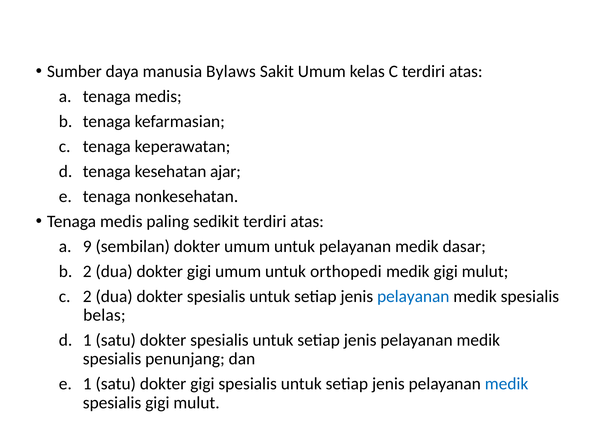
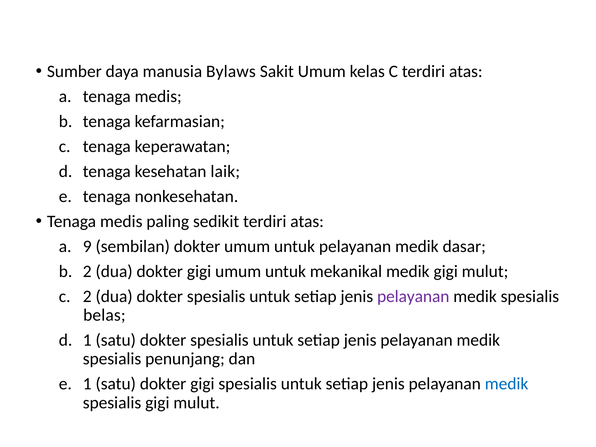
ajar: ajar -> laik
orthopedi: orthopedi -> mekanikal
pelayanan at (413, 296) colour: blue -> purple
